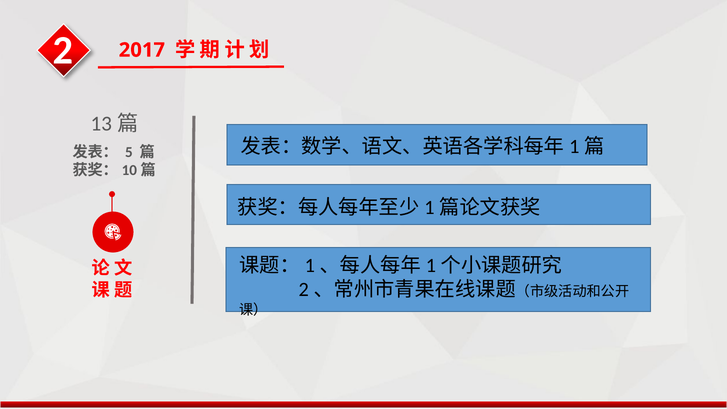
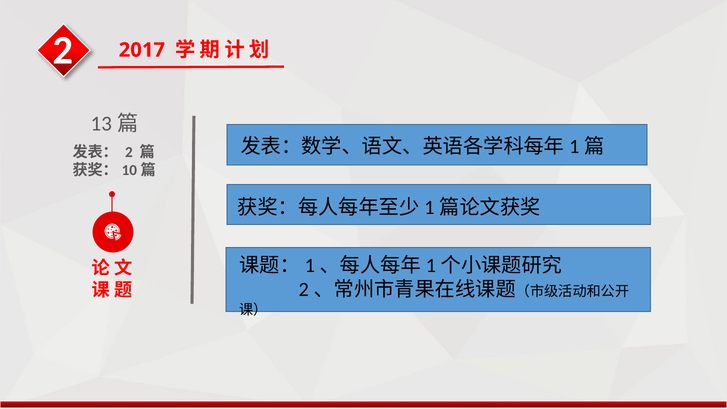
5 at (129, 152): 5 -> 2
